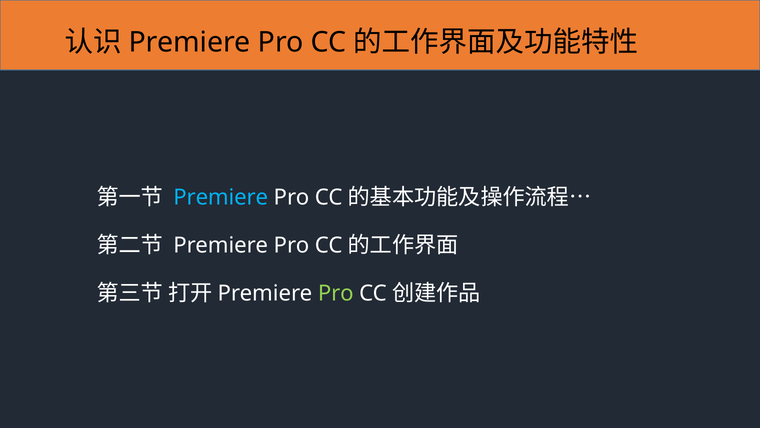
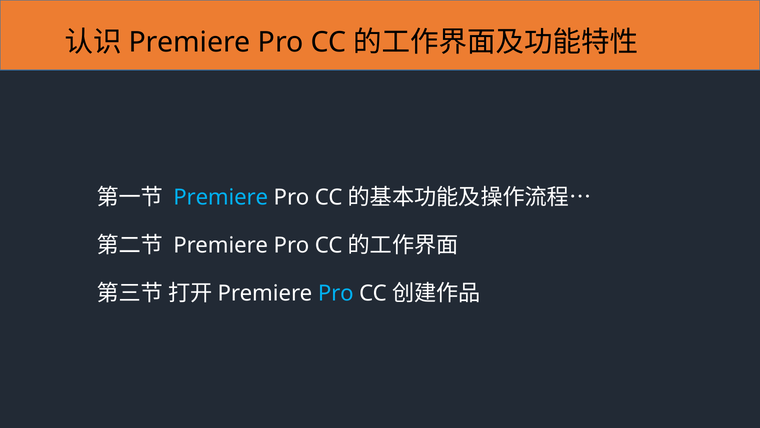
Pro at (336, 293) colour: light green -> light blue
